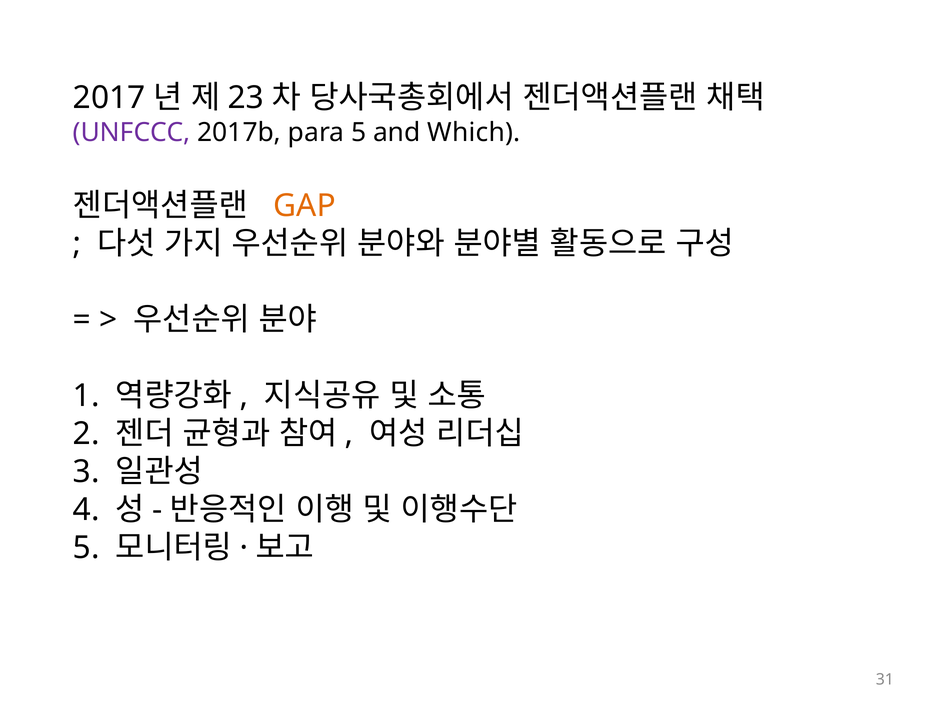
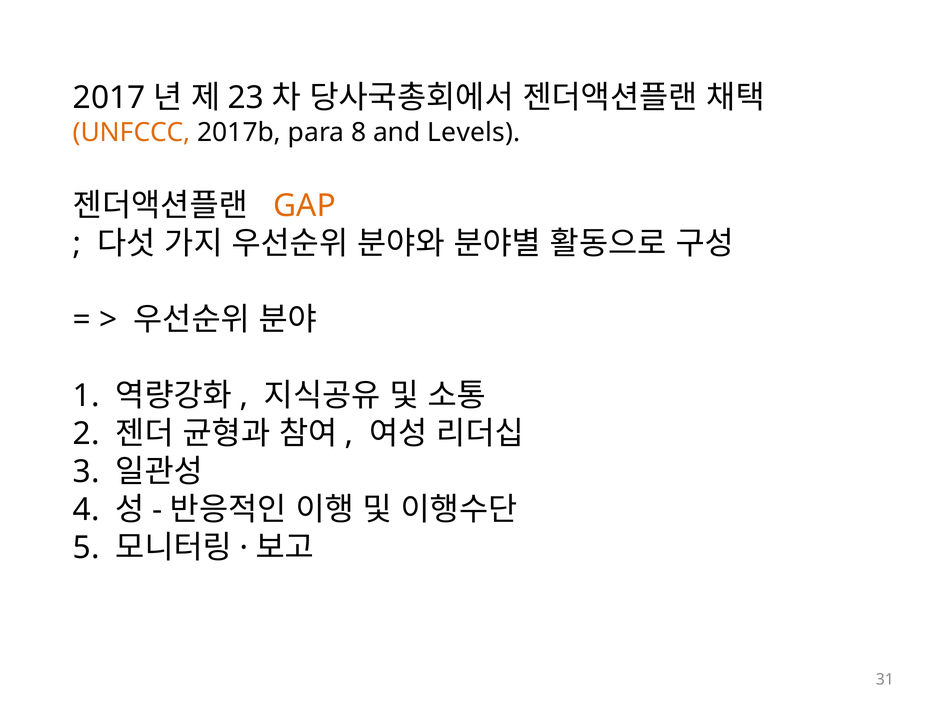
UNFCCC colour: purple -> orange
para 5: 5 -> 8
Which: Which -> Levels
